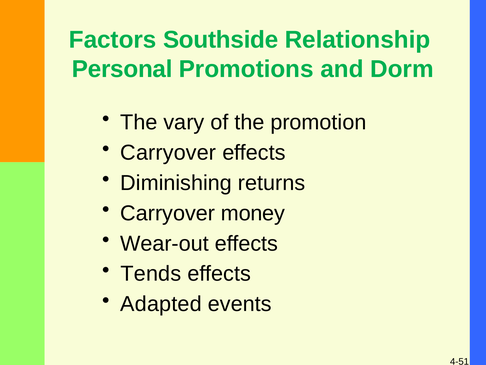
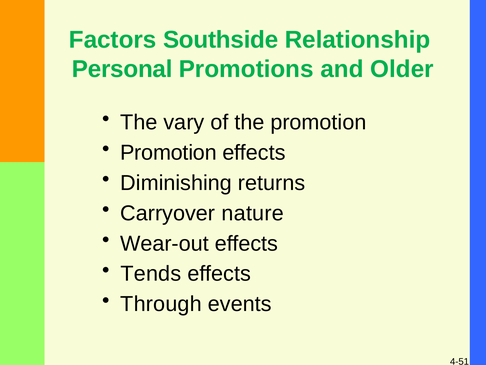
Dorm: Dorm -> Older
Carryover at (168, 152): Carryover -> Promotion
money: money -> nature
Adapted: Adapted -> Through
